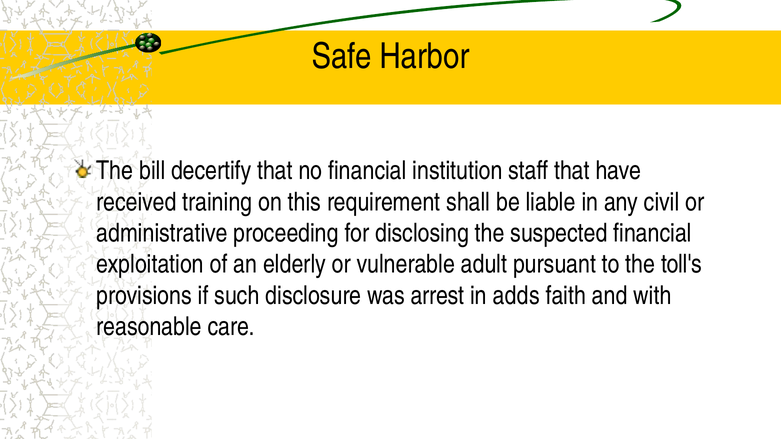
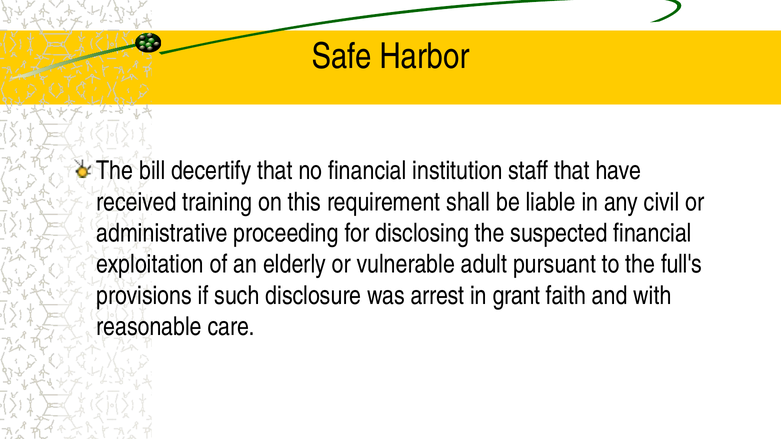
toll's: toll's -> full's
adds: adds -> grant
